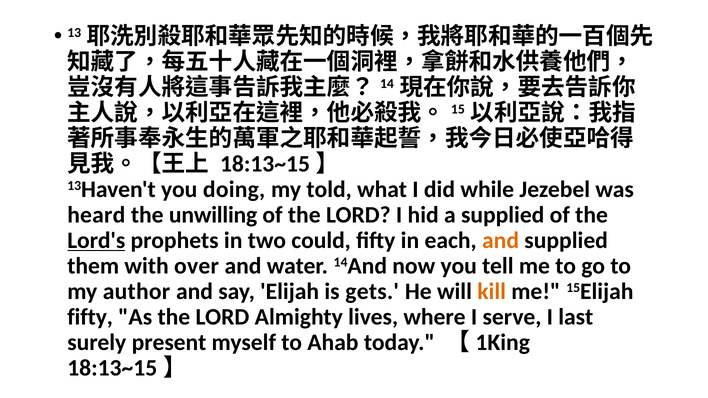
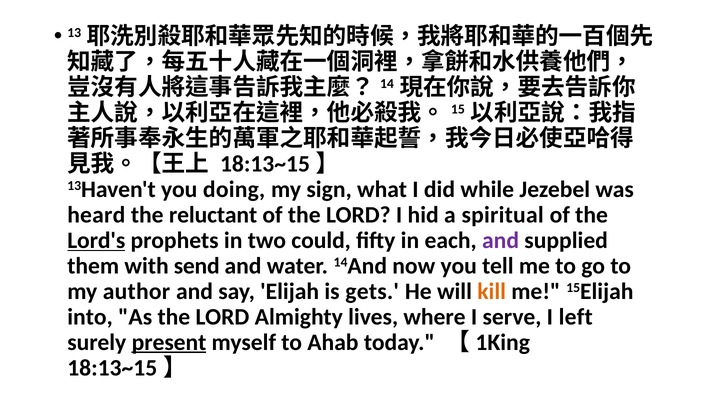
told: told -> sign
unwilling: unwilling -> reluctant
a supplied: supplied -> spiritual
and at (501, 241) colour: orange -> purple
over: over -> send
fifty at (90, 317): fifty -> into
last: last -> left
present underline: none -> present
